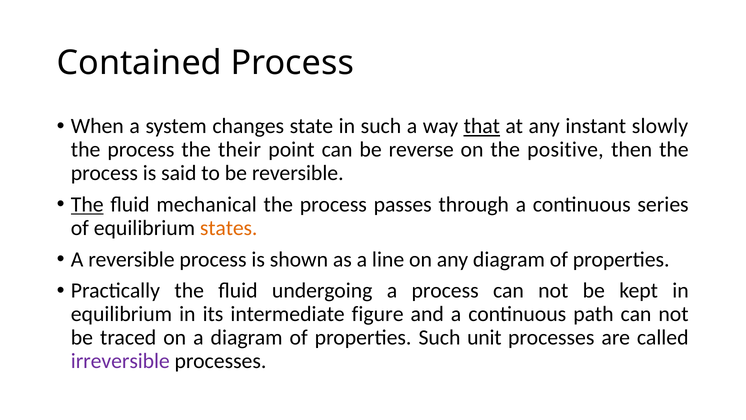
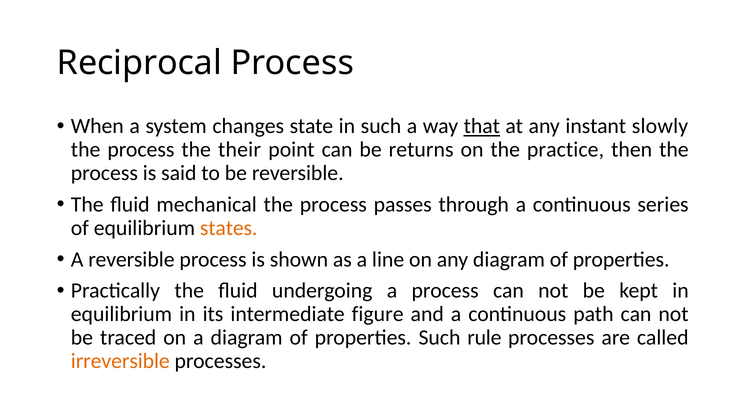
Contained: Contained -> Reciprocal
reverse: reverse -> returns
positive: positive -> practice
The at (87, 204) underline: present -> none
unit: unit -> rule
irreversible colour: purple -> orange
